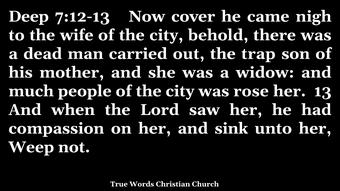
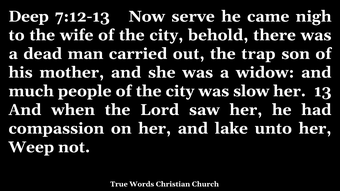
cover: cover -> serve
rose: rose -> slow
sink: sink -> lake
